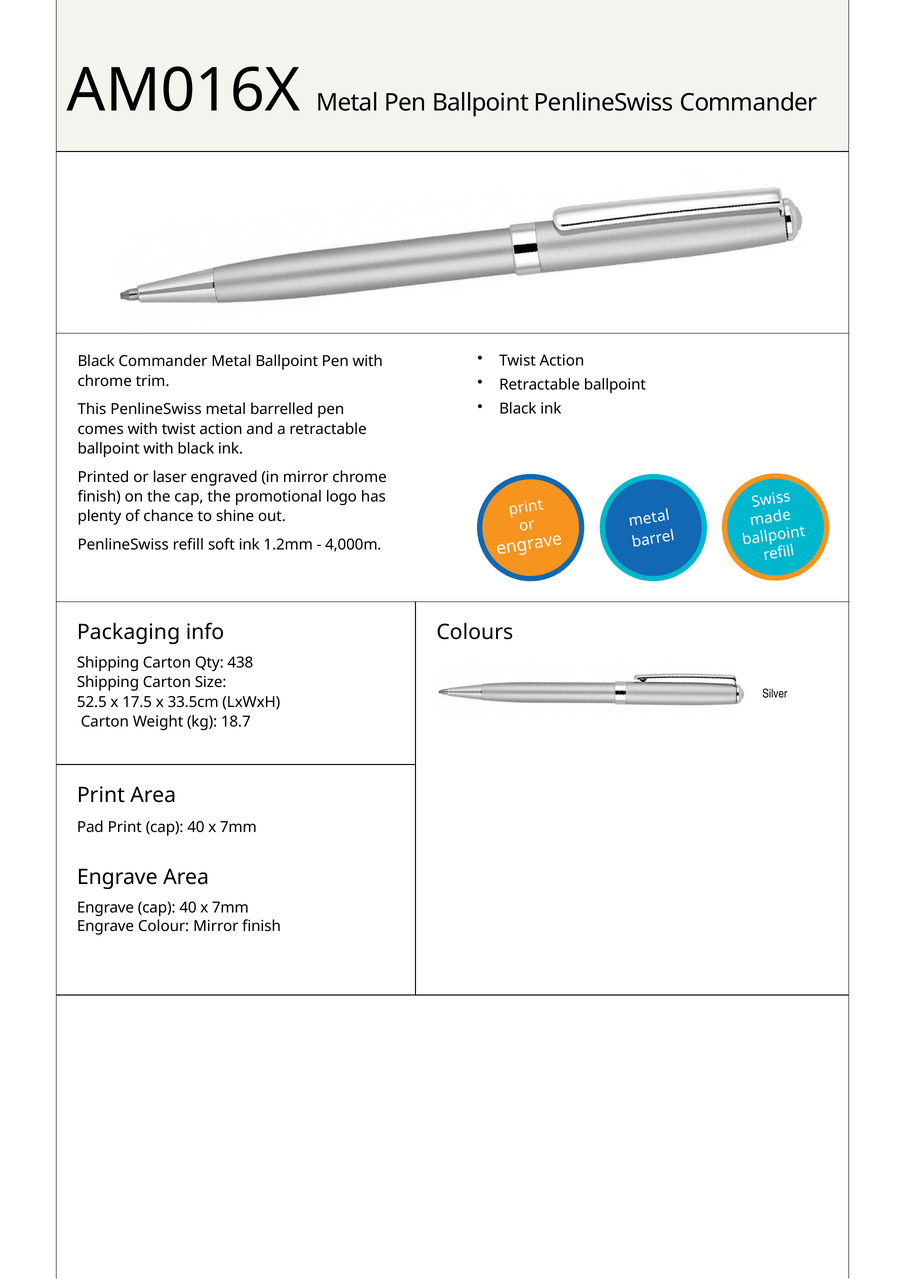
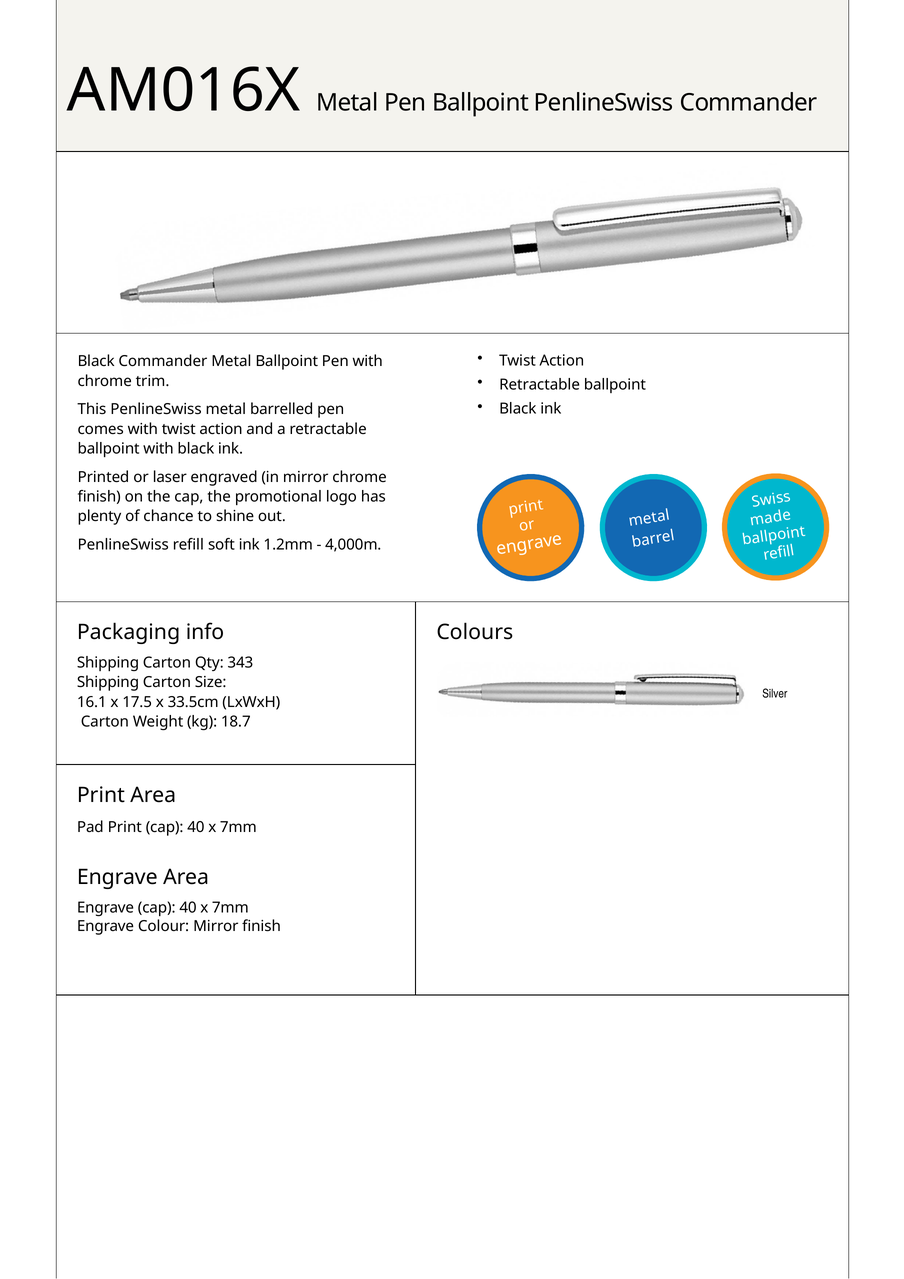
438: 438 -> 343
52.5: 52.5 -> 16.1
